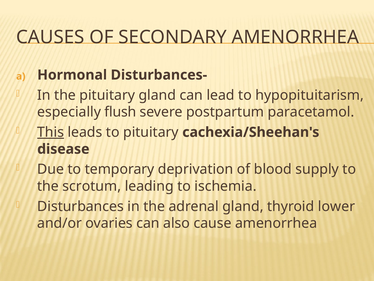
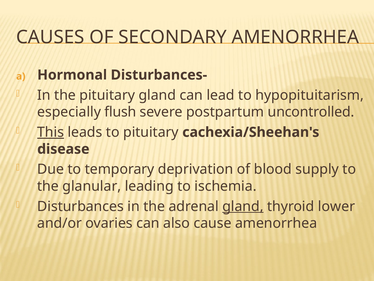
paracetamol: paracetamol -> uncontrolled
scrotum: scrotum -> glanular
gland at (243, 206) underline: none -> present
